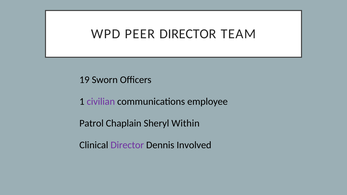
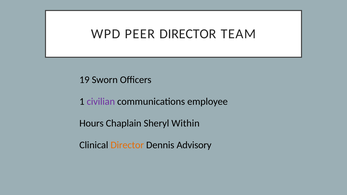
Patrol: Patrol -> Hours
Director at (127, 145) colour: purple -> orange
Involved: Involved -> Advisory
